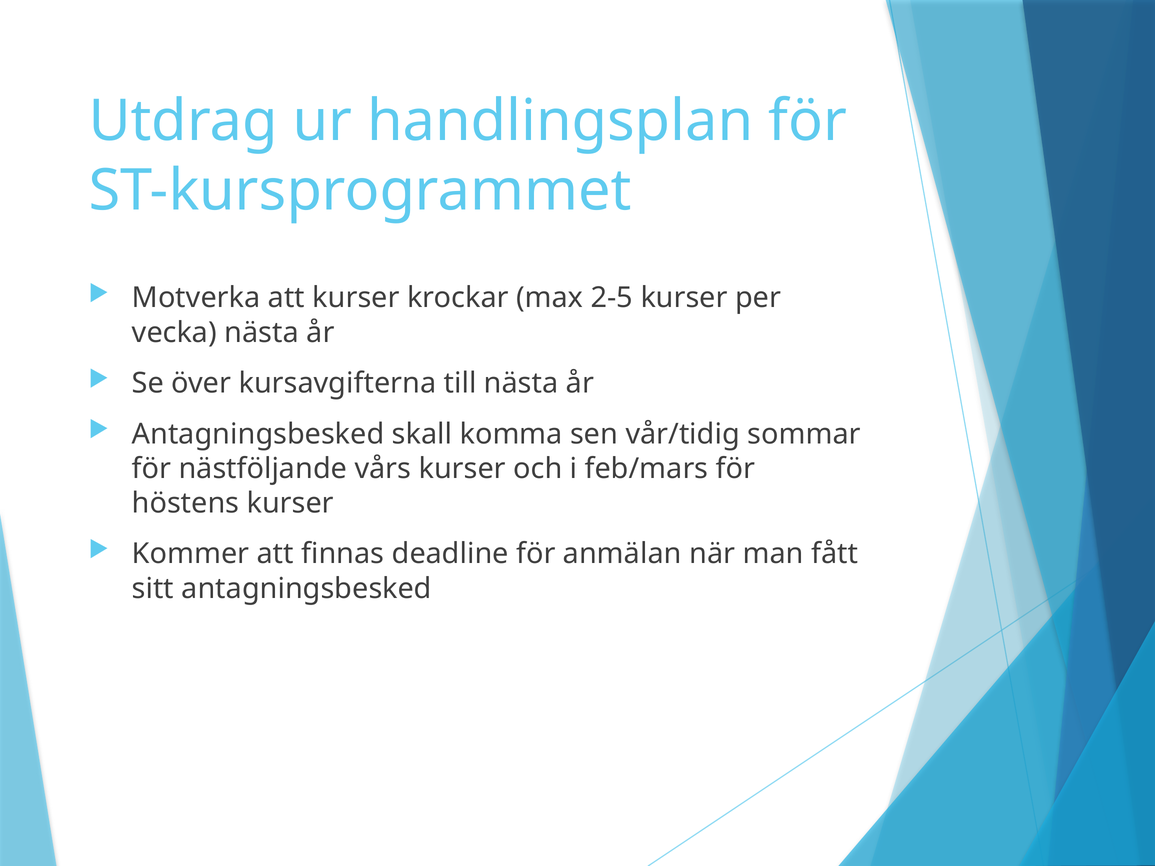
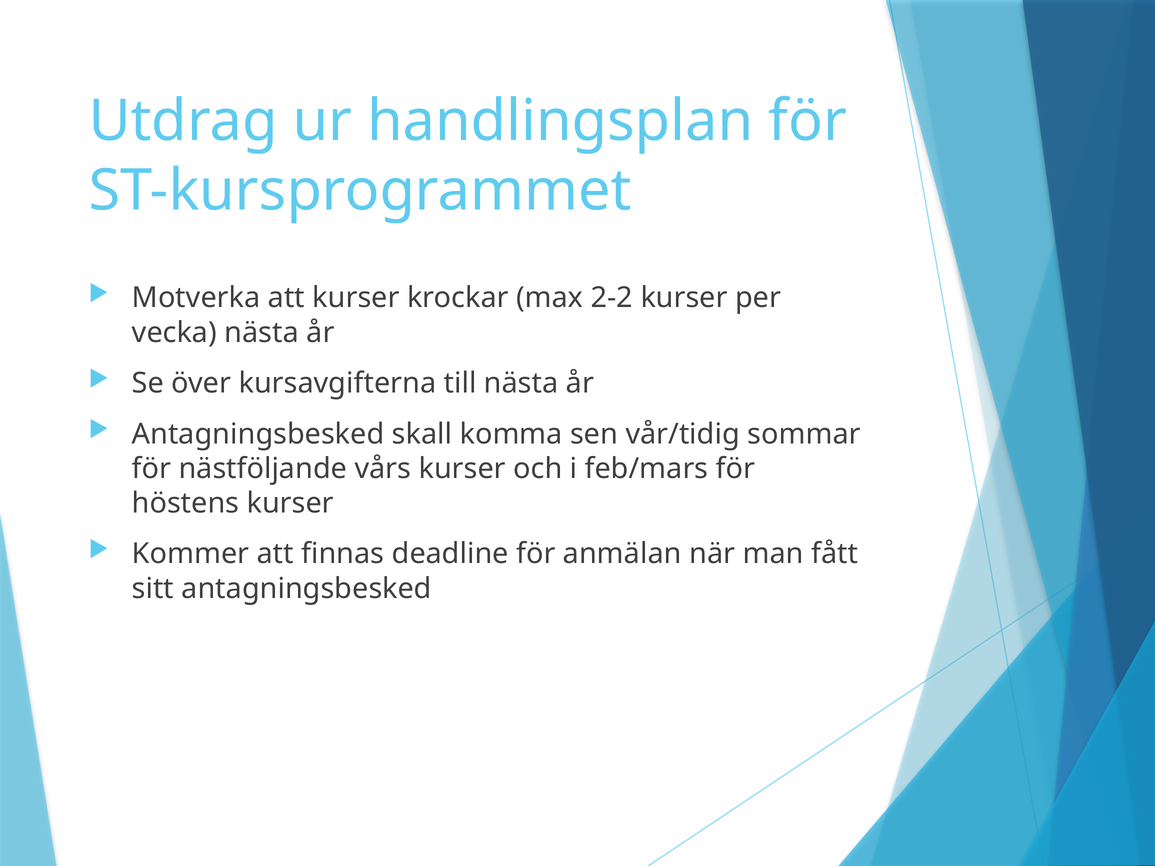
2-5: 2-5 -> 2-2
